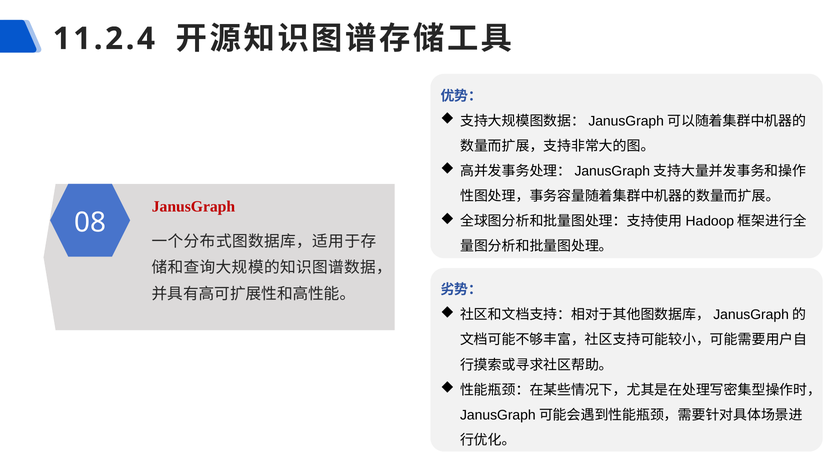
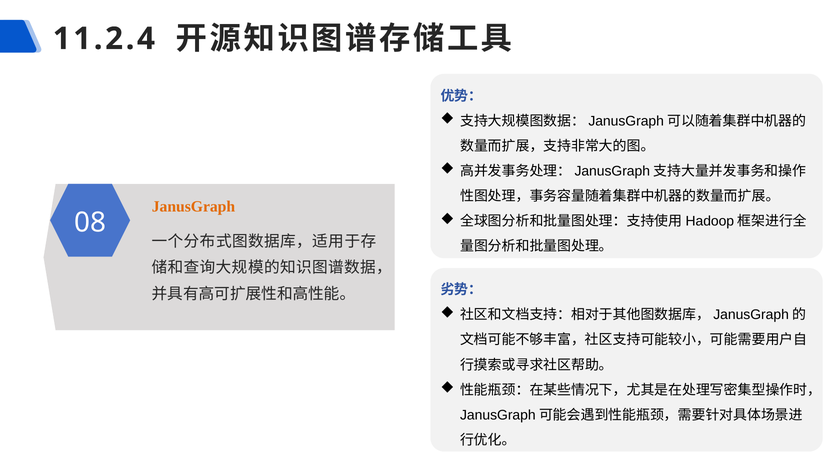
JanusGraph colour: red -> orange
